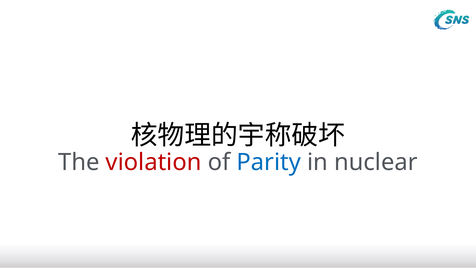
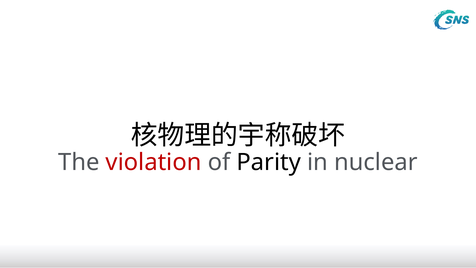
Parity colour: blue -> black
